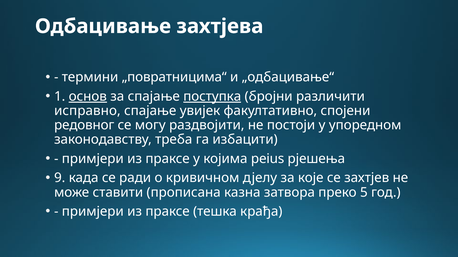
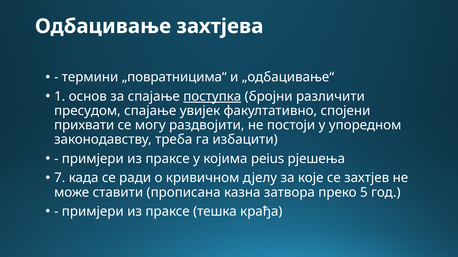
основ underline: present -> none
исправно: исправно -> пресудом
редовног: редовног -> прихвати
9: 9 -> 7
